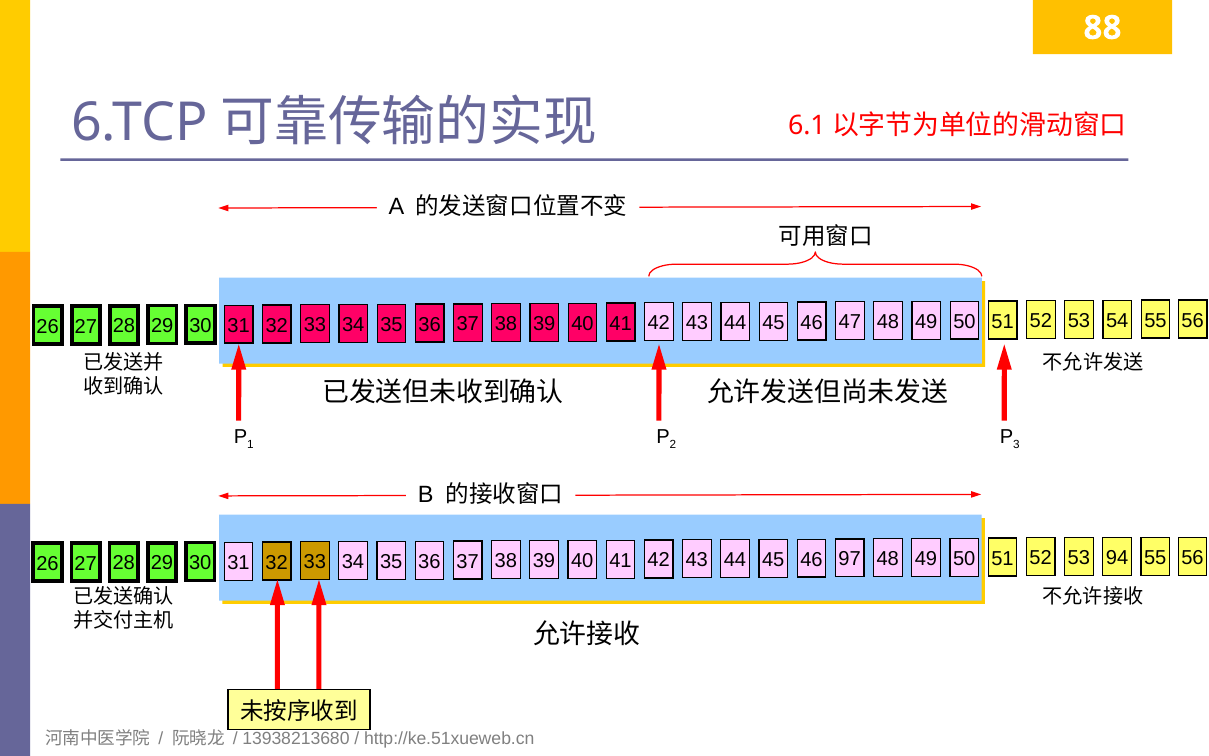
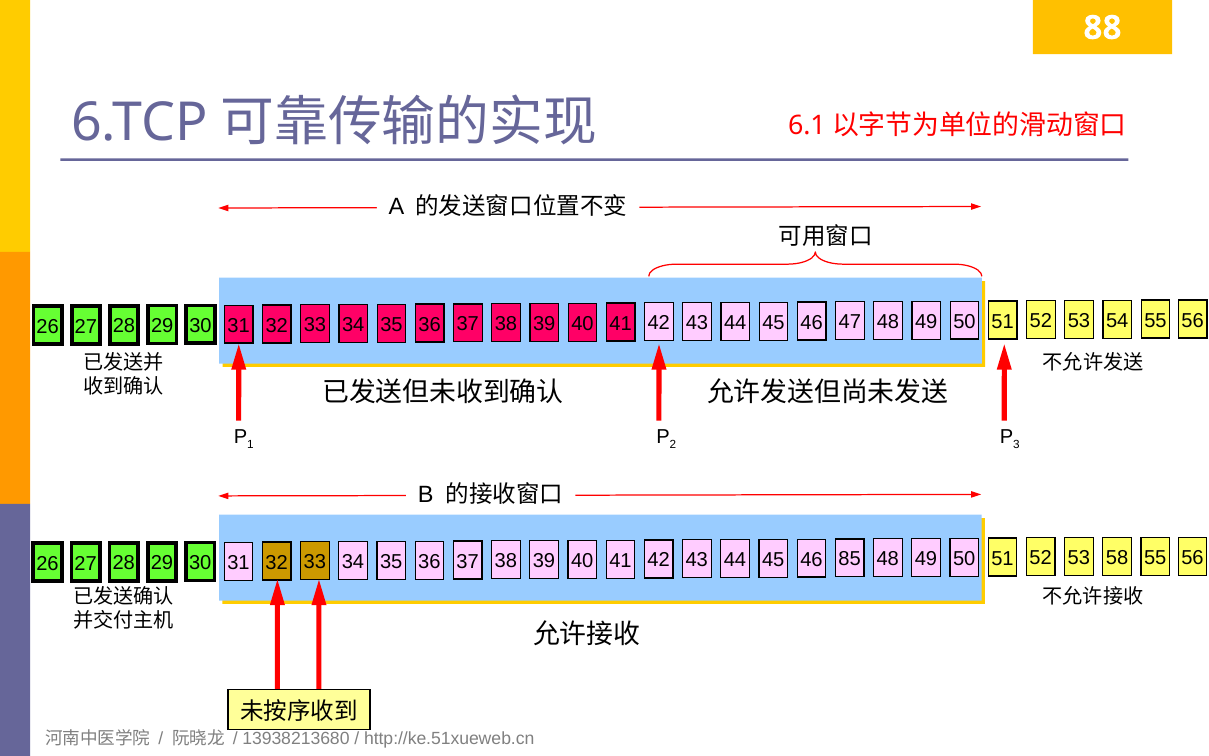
97: 97 -> 85
94: 94 -> 58
